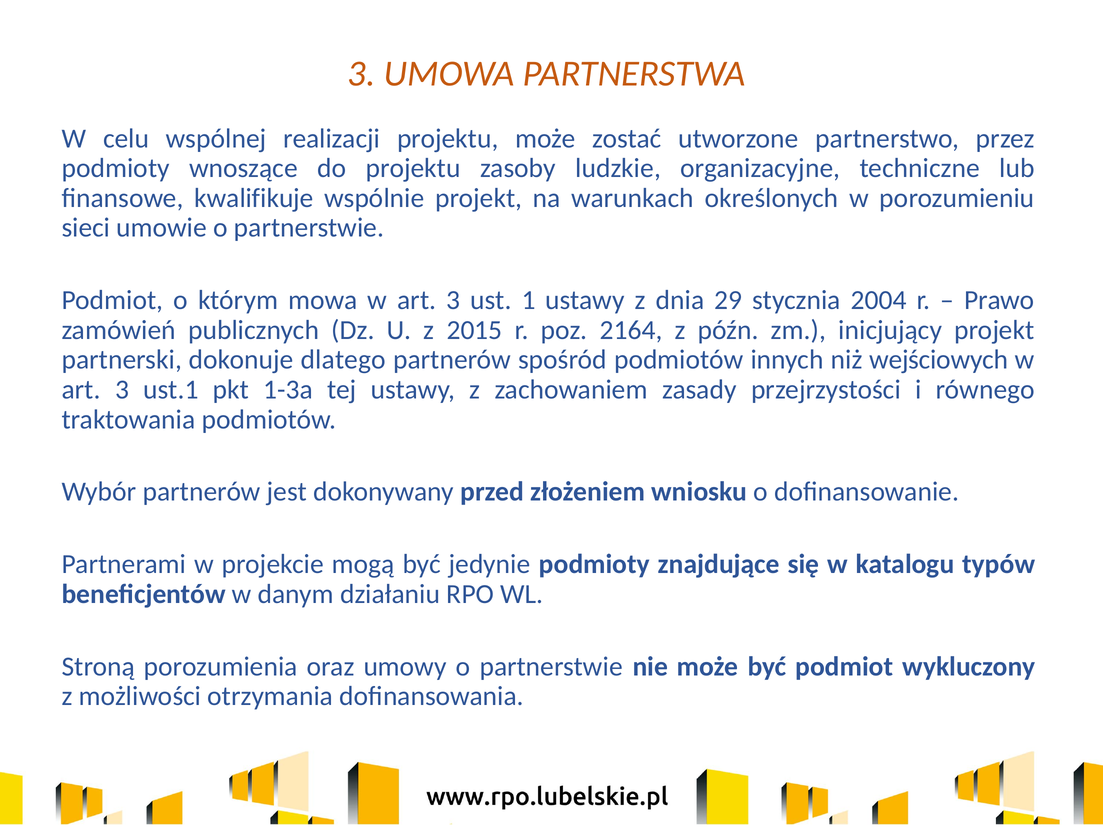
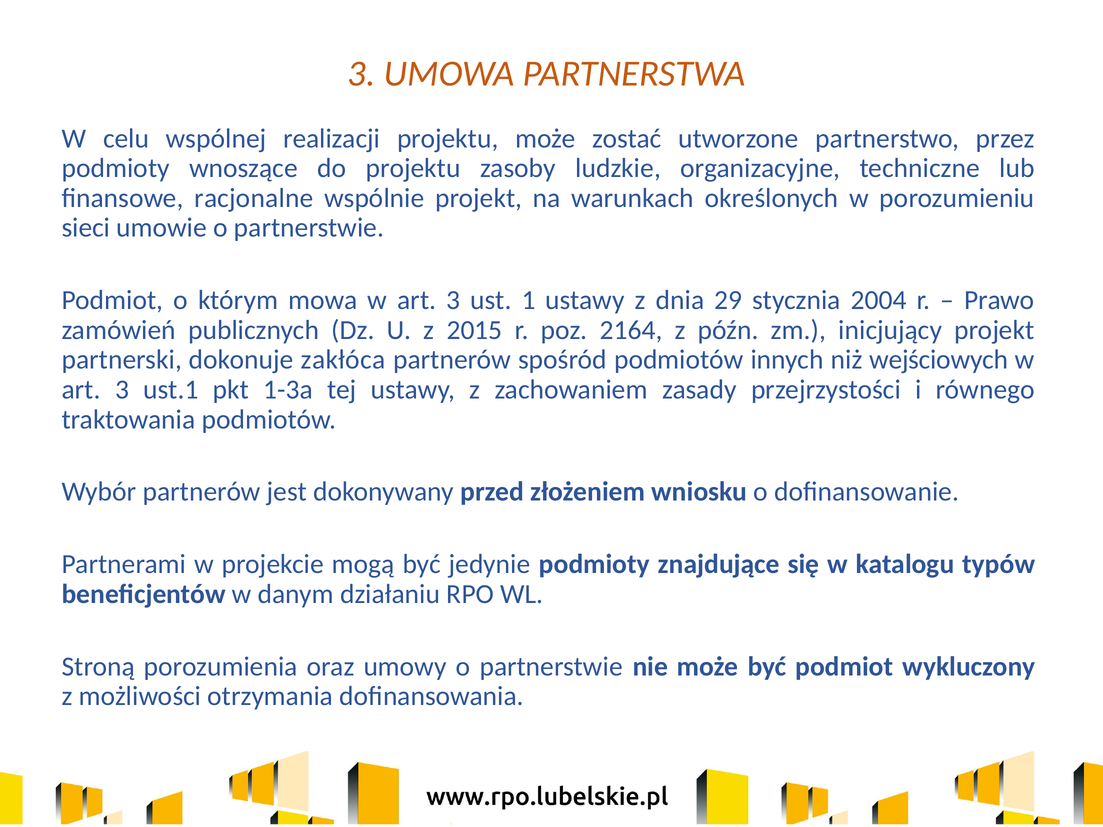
kwalifikuje: kwalifikuje -> racjonalne
dlatego: dlatego -> zakłóca
